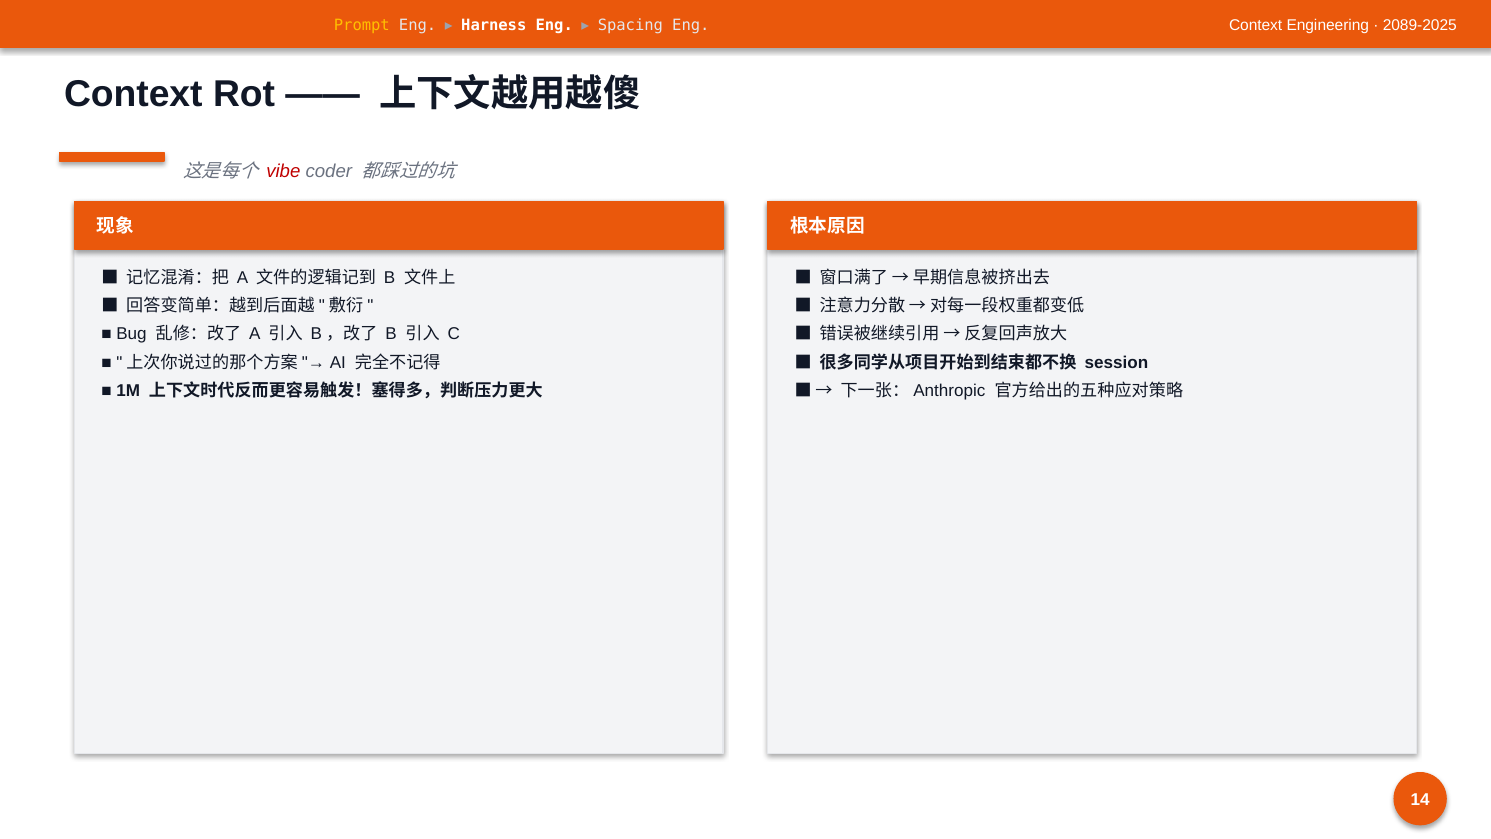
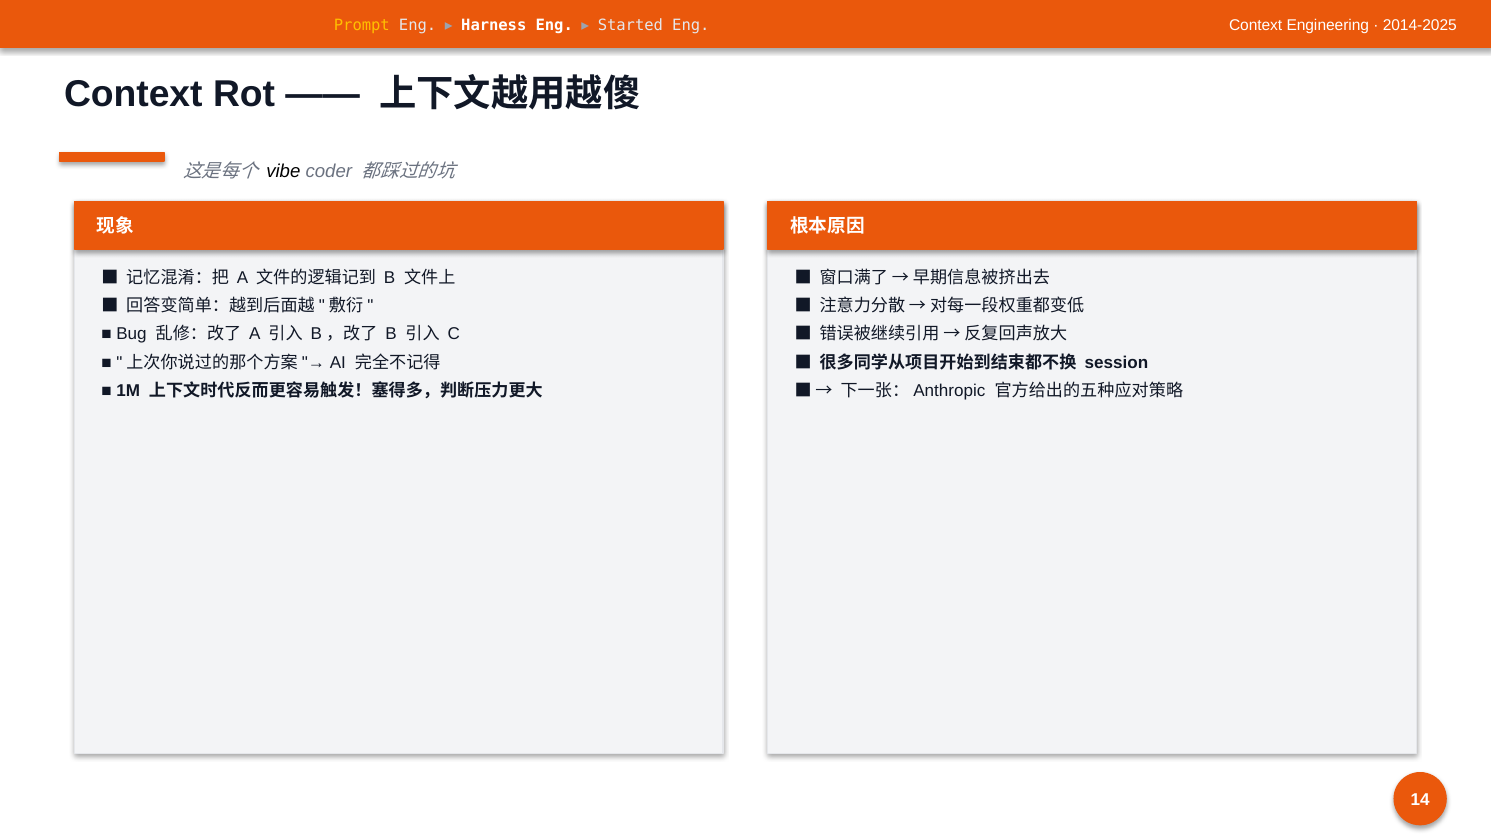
Spacing: Spacing -> Started
2089-2025: 2089-2025 -> 2014-2025
vibe colour: red -> black
